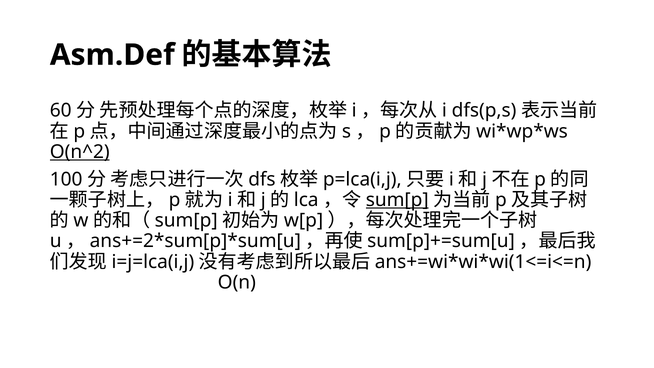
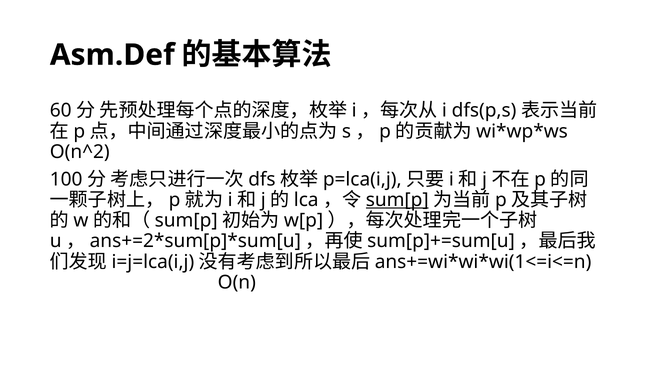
O(n^2 underline: present -> none
